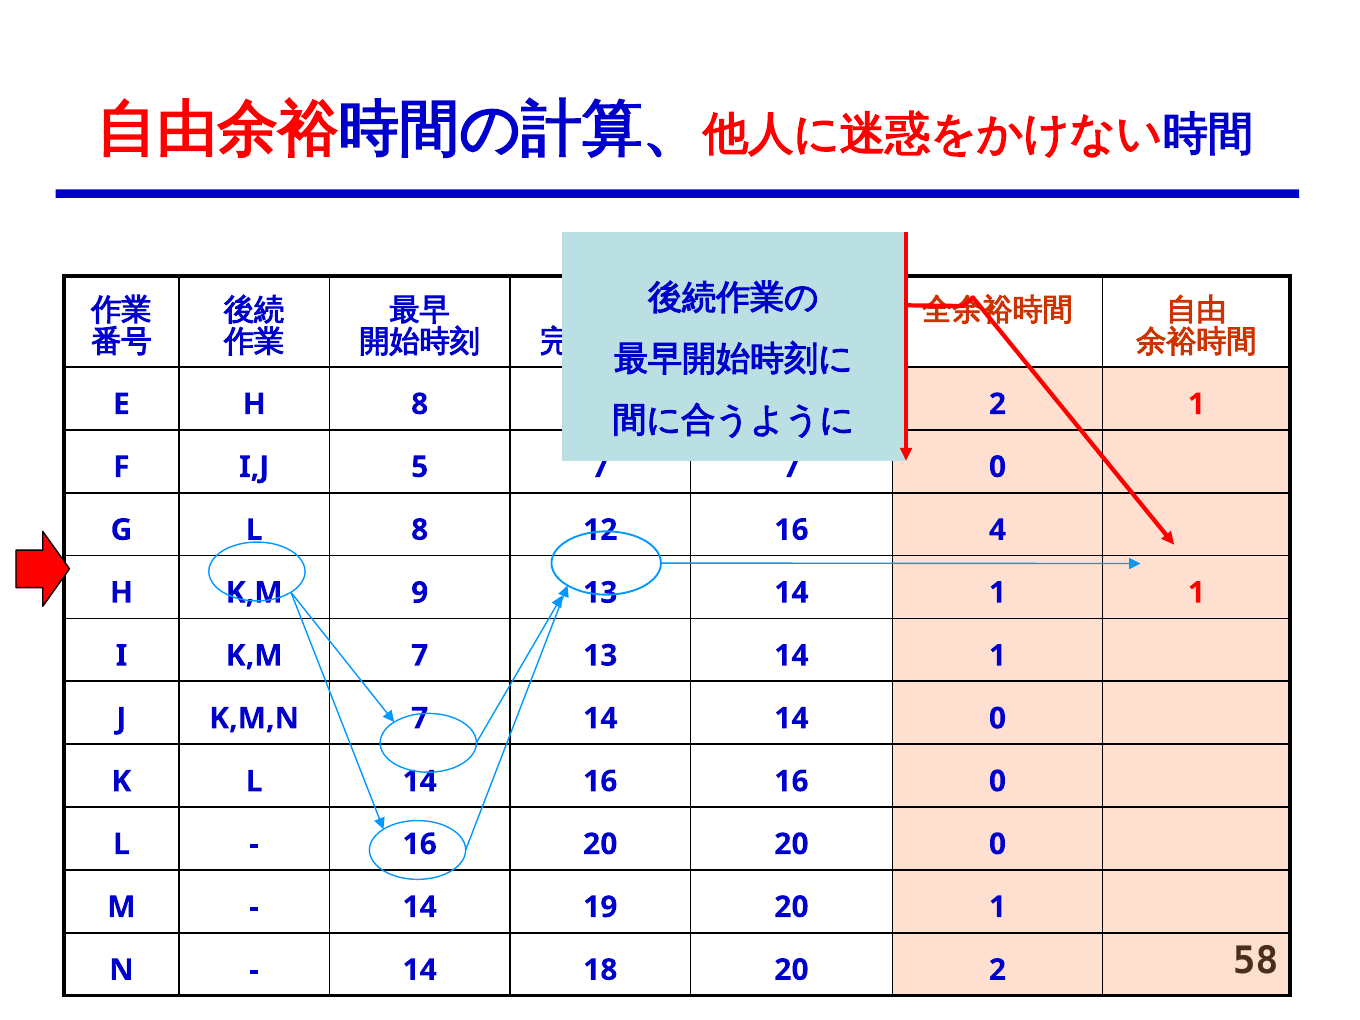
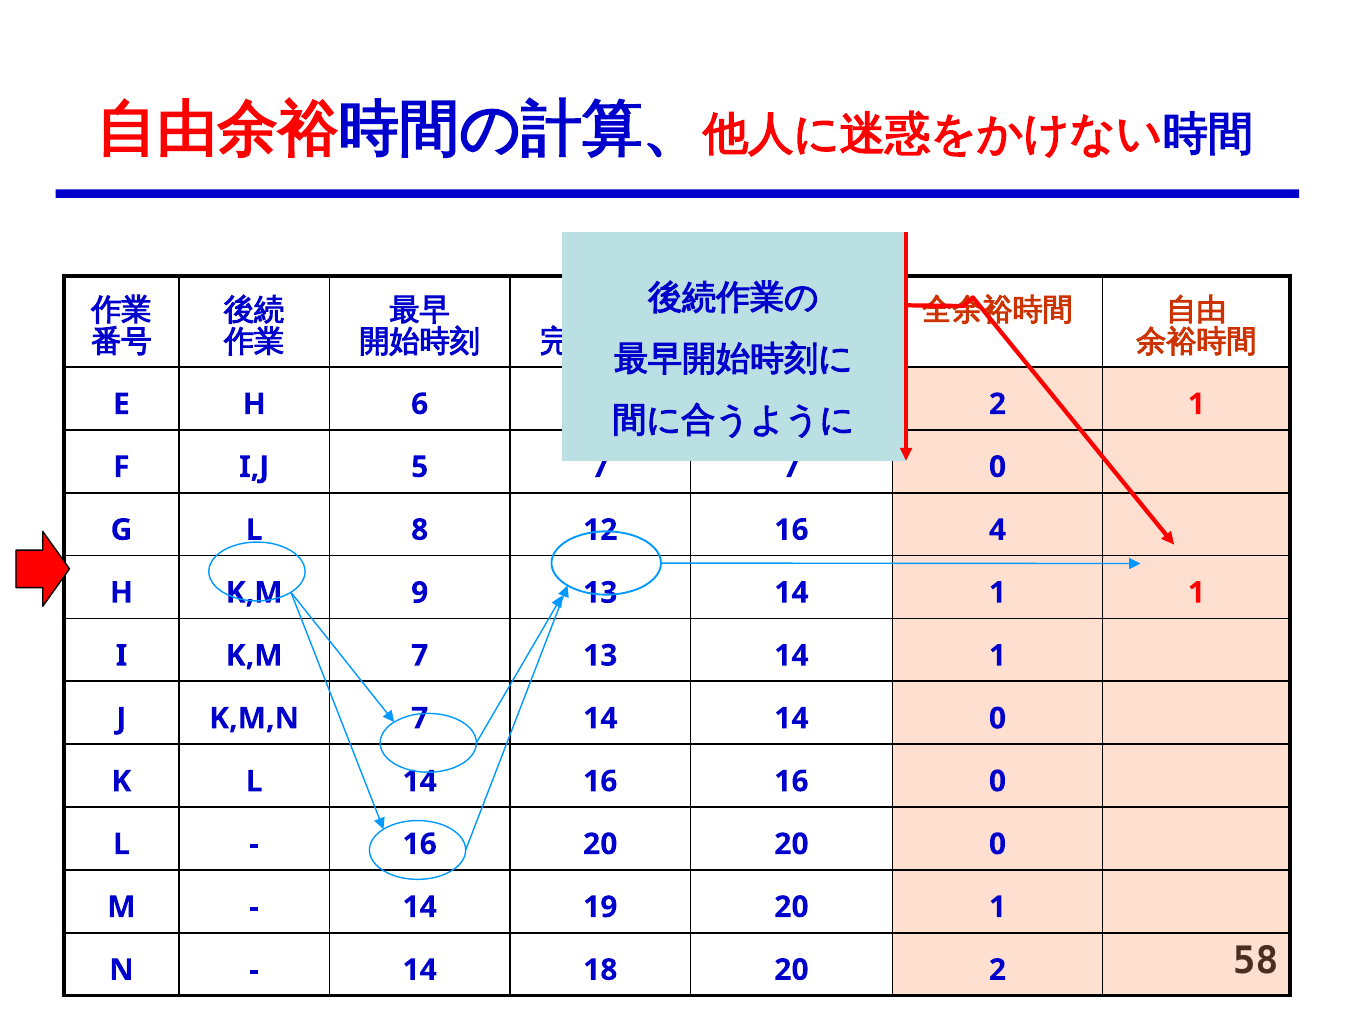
H 8: 8 -> 6
